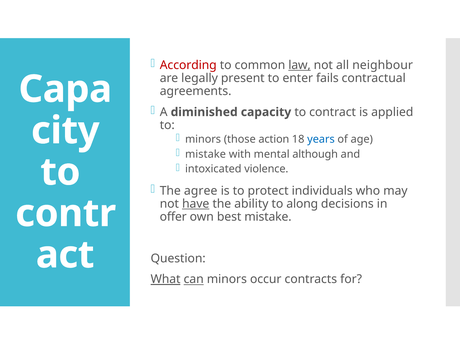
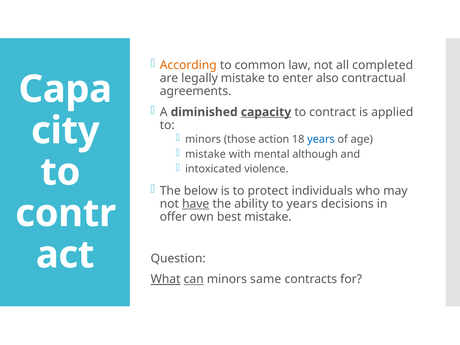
According colour: red -> orange
law underline: present -> none
neighbour: neighbour -> completed
legally present: present -> mistake
fails: fails -> also
capacity underline: none -> present
agree: agree -> below
to along: along -> years
occur: occur -> same
